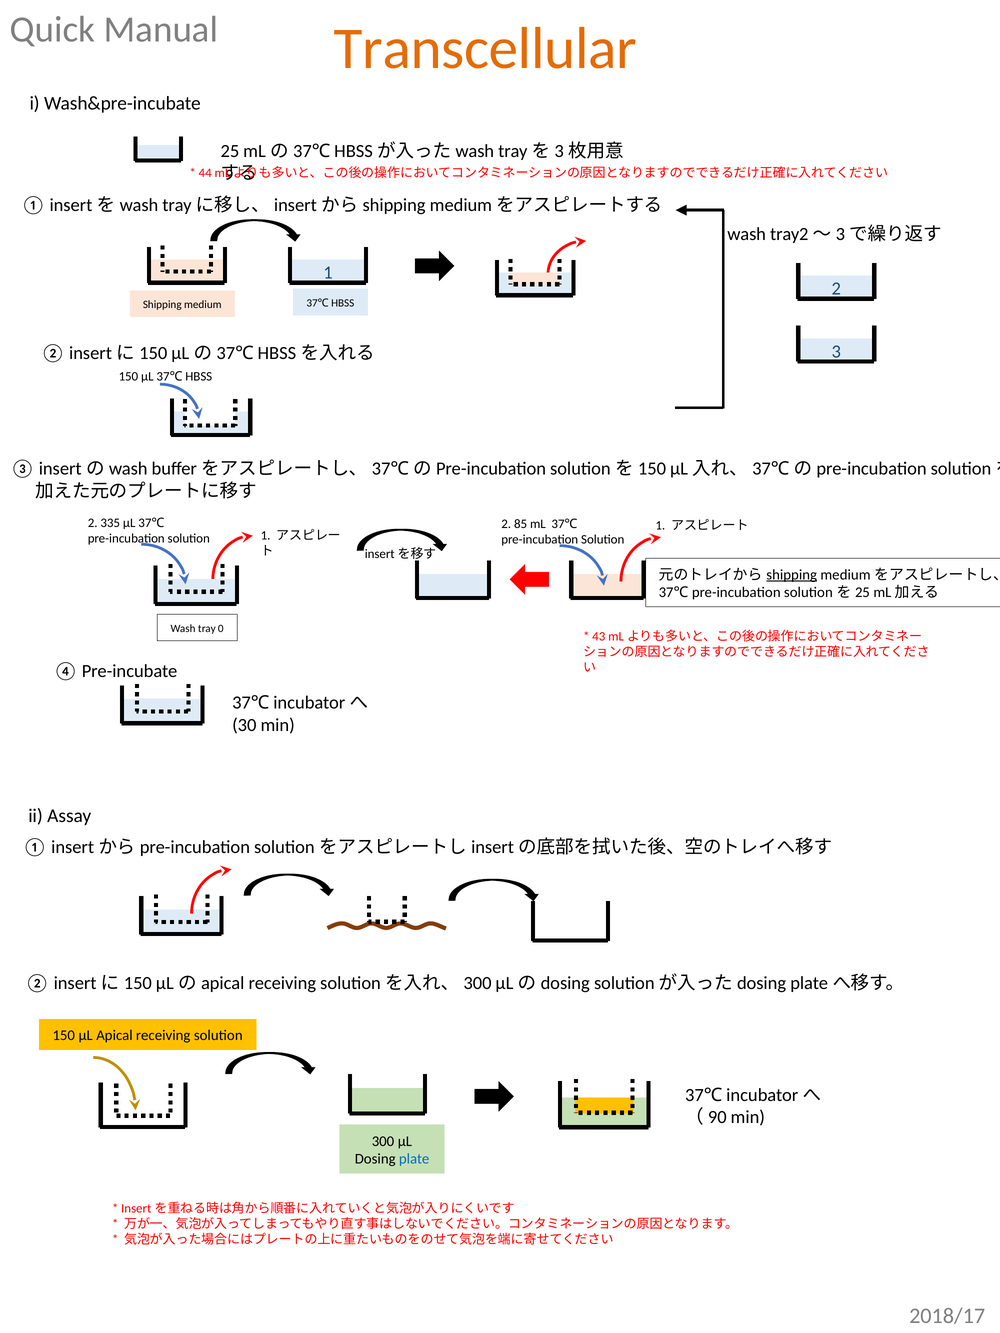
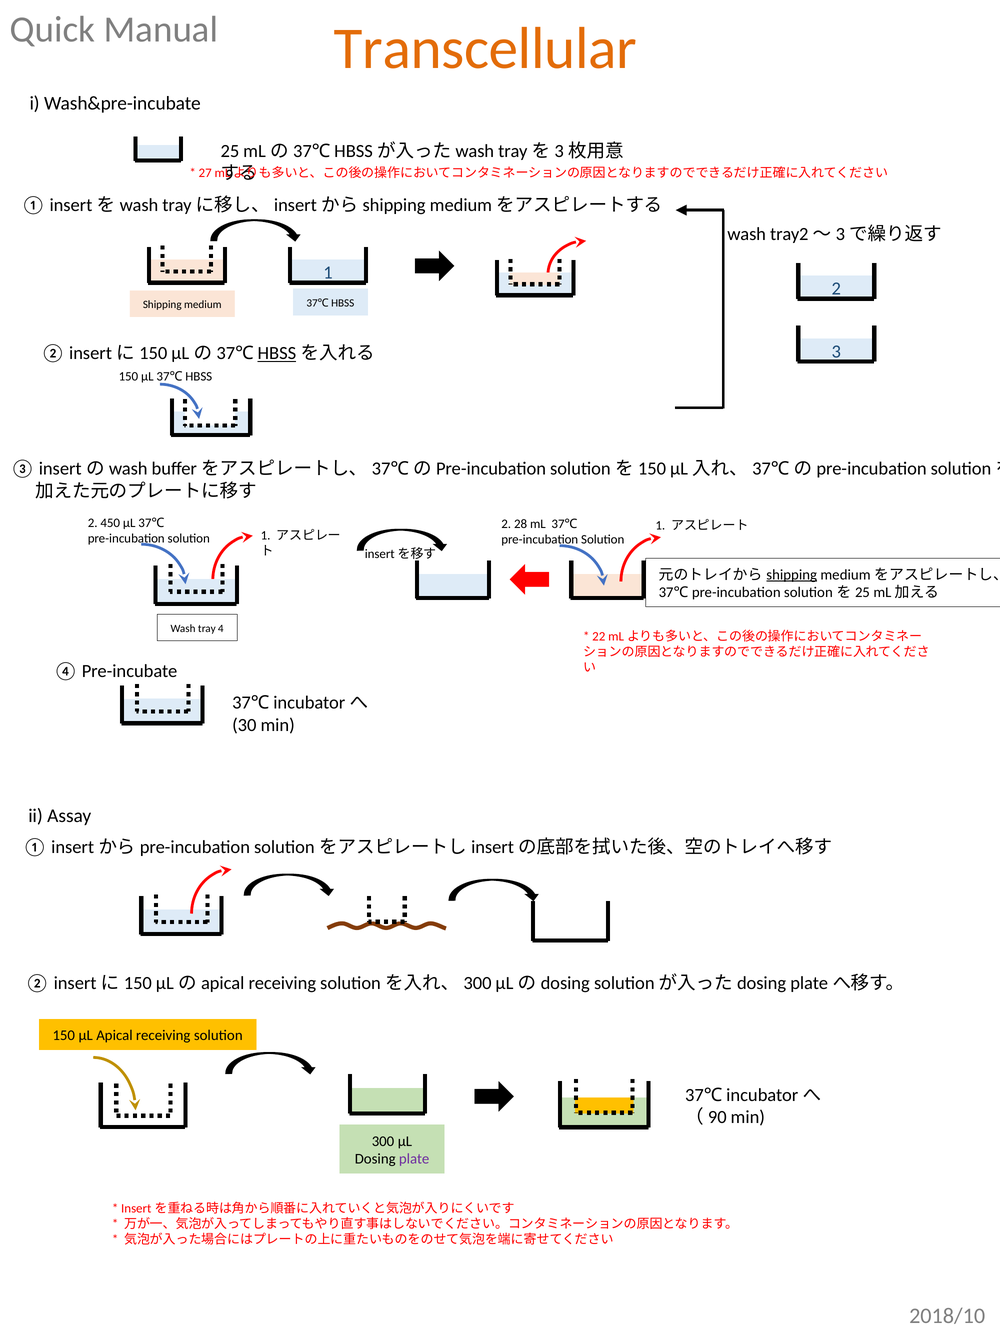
44: 44 -> 27
HBSS at (277, 353) underline: none -> present
335: 335 -> 450
85: 85 -> 28
0: 0 -> 4
43: 43 -> 22
plate colour: blue -> purple
2018/17: 2018/17 -> 2018/10
